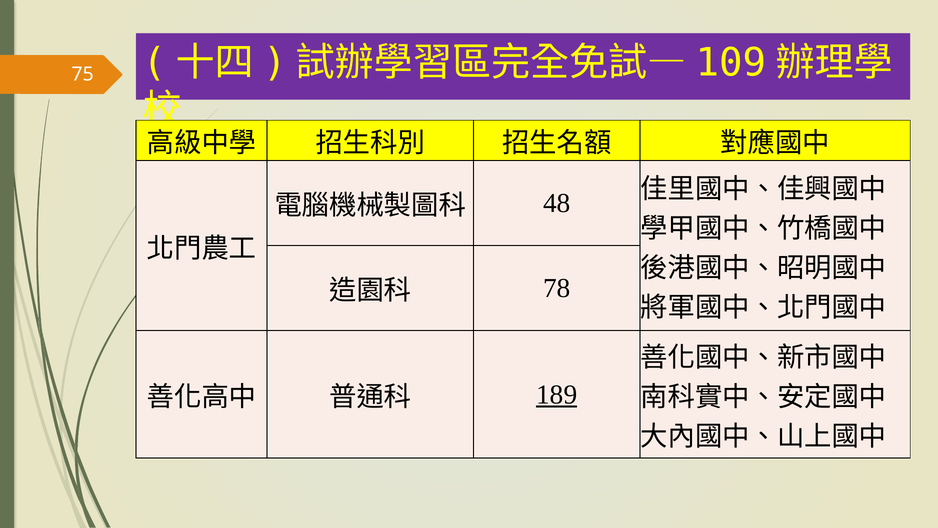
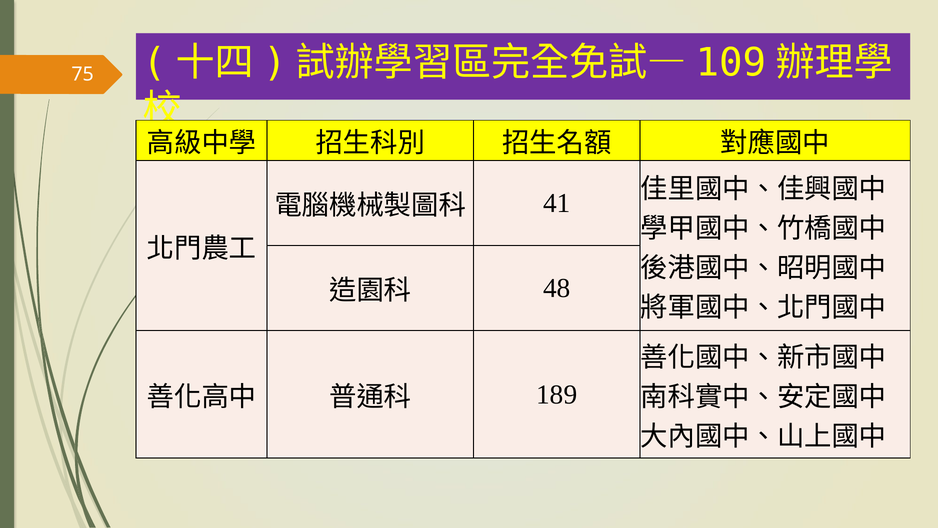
48: 48 -> 41
78: 78 -> 48
189 underline: present -> none
